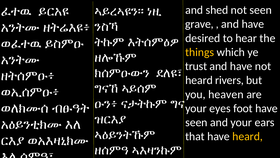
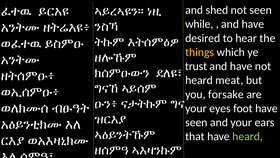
grave: grave -> while
rivers: rivers -> meat
heaven: heaven -> forsake
heard at (248, 136) colour: yellow -> light green
